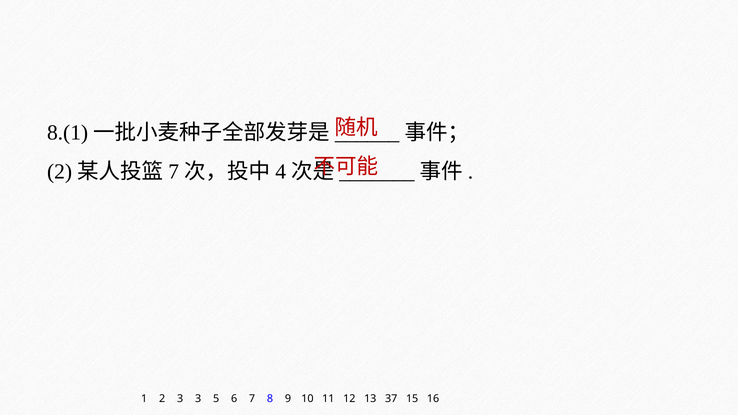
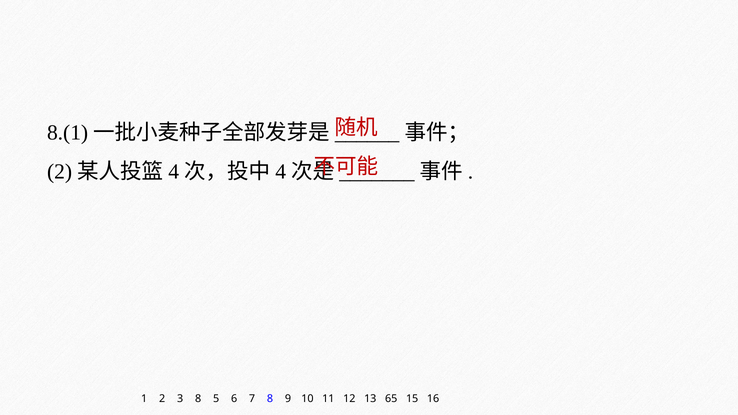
7 at (174, 172): 7 -> 4
3 3: 3 -> 8
37: 37 -> 65
